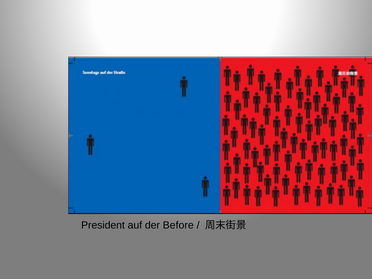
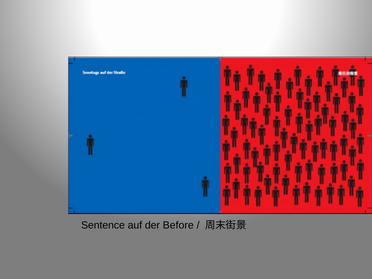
President: President -> Sentence
